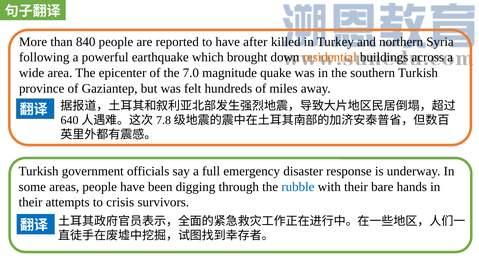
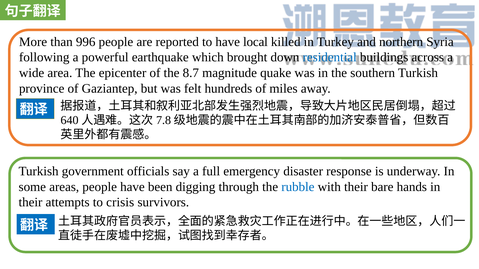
840: 840 -> 996
after: after -> local
residential colour: orange -> blue
7.0: 7.0 -> 8.7
